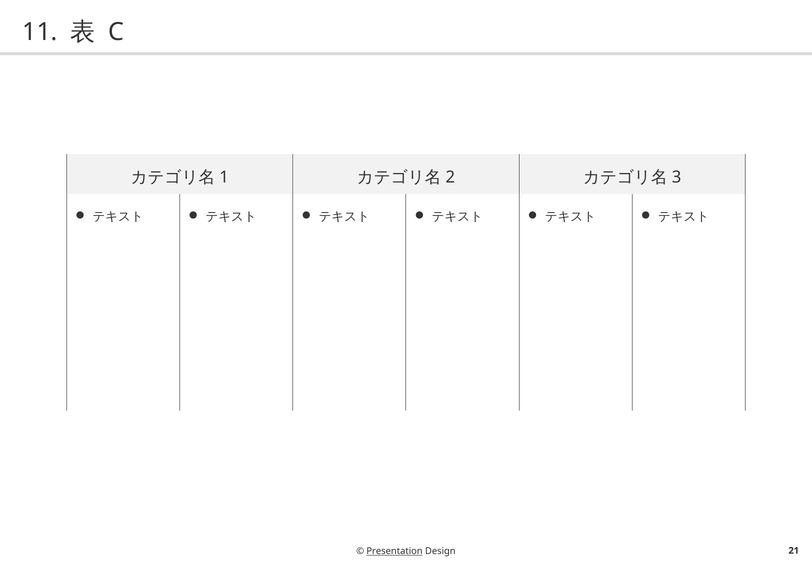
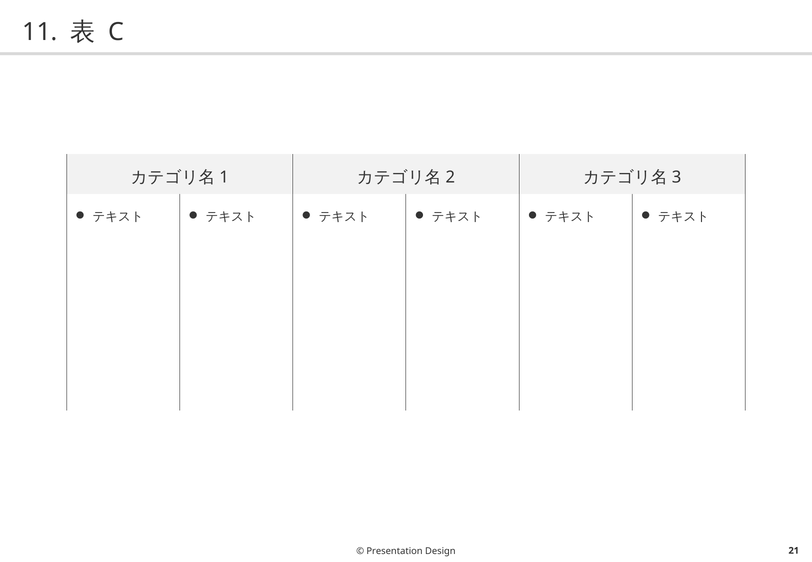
Presentation underline: present -> none
